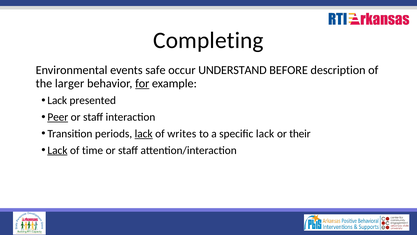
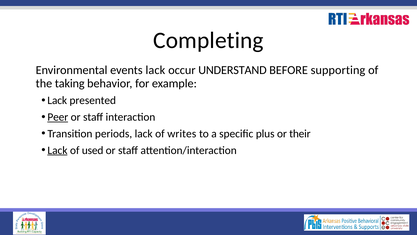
events safe: safe -> lack
description: description -> supporting
larger: larger -> taking
for underline: present -> none
lack at (144, 133) underline: present -> none
specific lack: lack -> plus
time: time -> used
